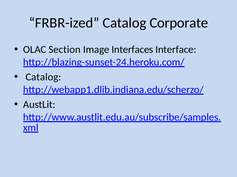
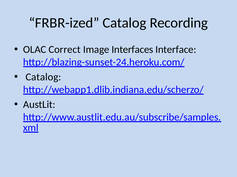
Corporate: Corporate -> Recording
Section: Section -> Correct
